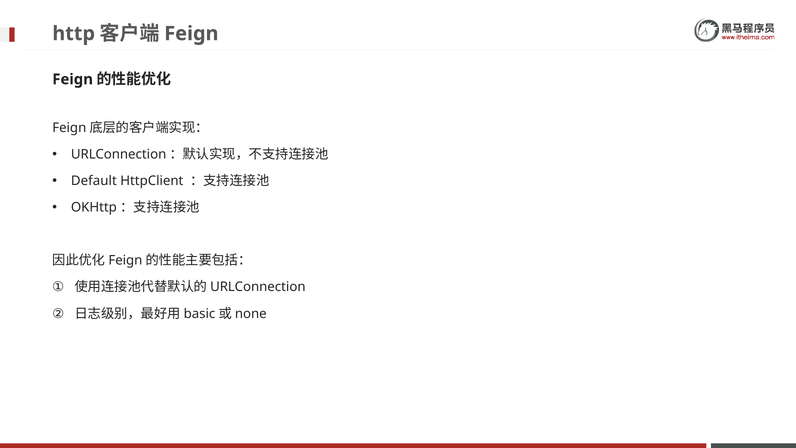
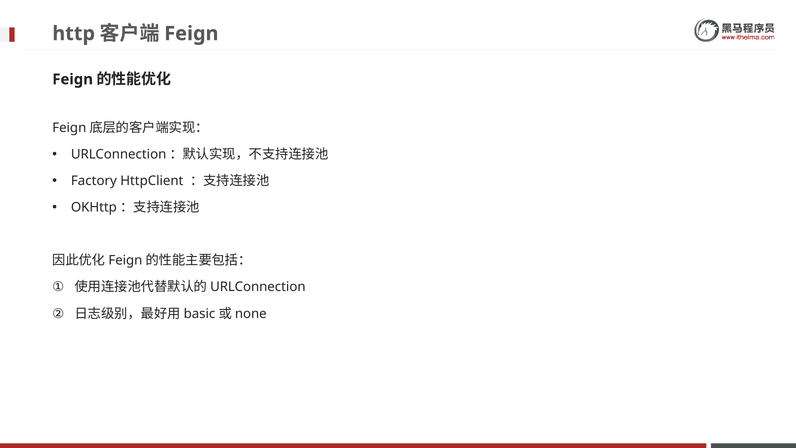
Default: Default -> Factory
